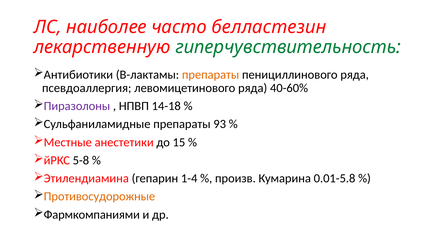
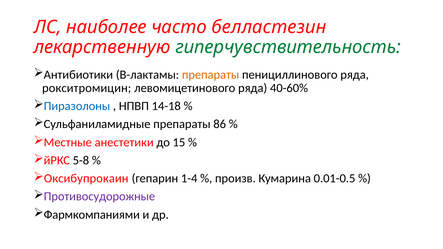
псевдоаллергия: псевдоаллергия -> рокситромицин
Пиразолоны colour: purple -> blue
93: 93 -> 86
Этилендиамина: Этилендиамина -> Оксибупрокаин
0.01-5.8: 0.01-5.8 -> 0.01-0.5
Противосудорожные colour: orange -> purple
